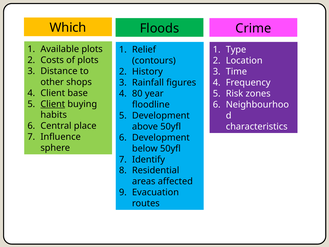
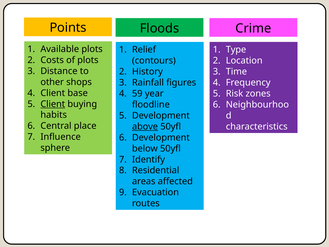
Which: Which -> Points
80: 80 -> 59
above underline: none -> present
